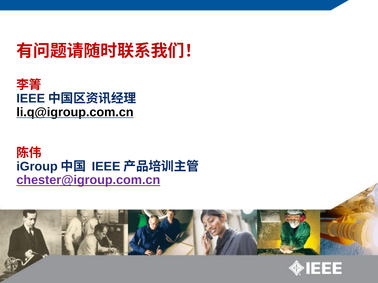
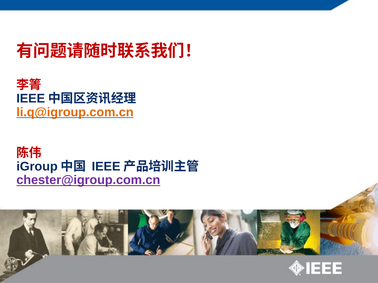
li.q@igroup.com.cn colour: black -> orange
